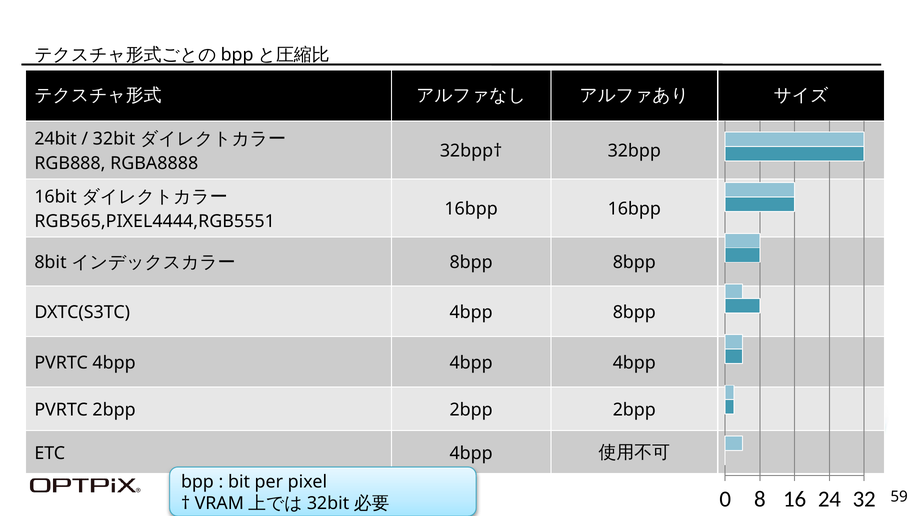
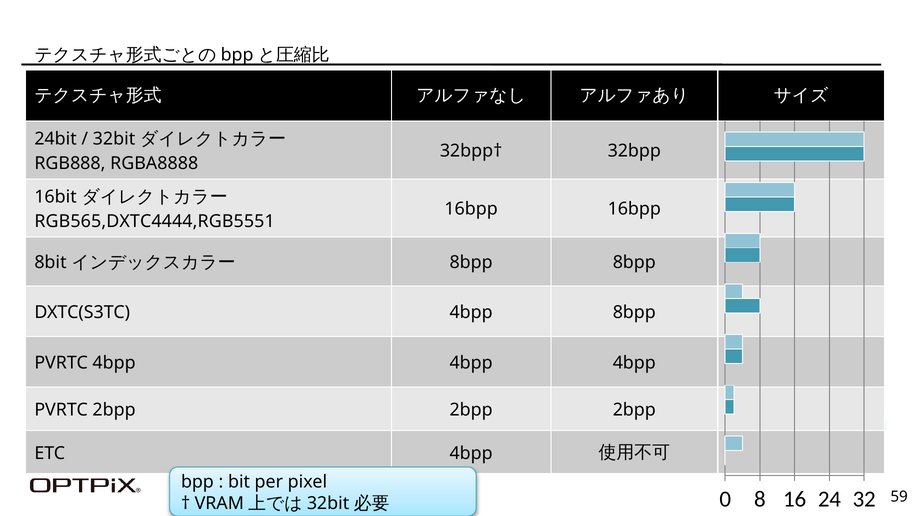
RGB565,PIXEL4444,RGB5551: RGB565,PIXEL4444,RGB5551 -> RGB565,DXTC4444,RGB5551
